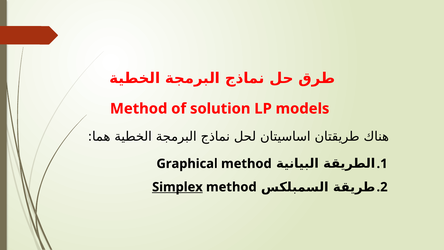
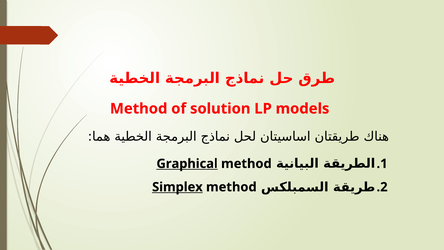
Graphical underline: none -> present
